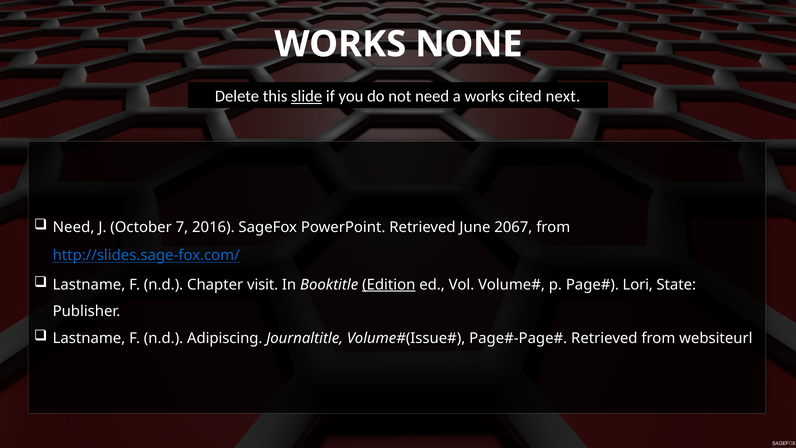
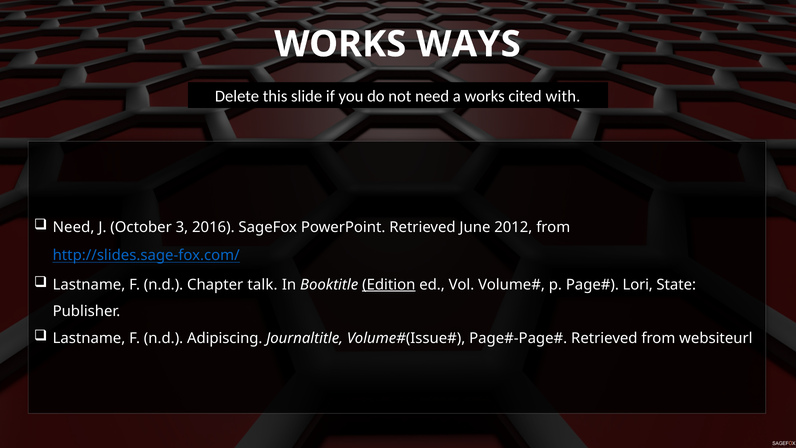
NONE: NONE -> WAYS
slide underline: present -> none
next: next -> with
7: 7 -> 3
2067: 2067 -> 2012
visit: visit -> talk
